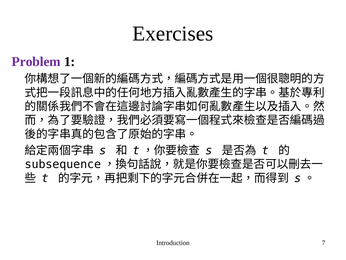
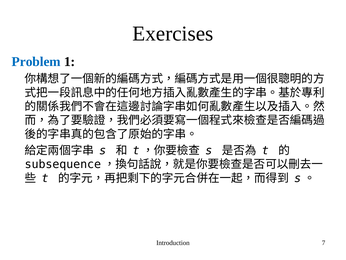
Problem colour: purple -> blue
